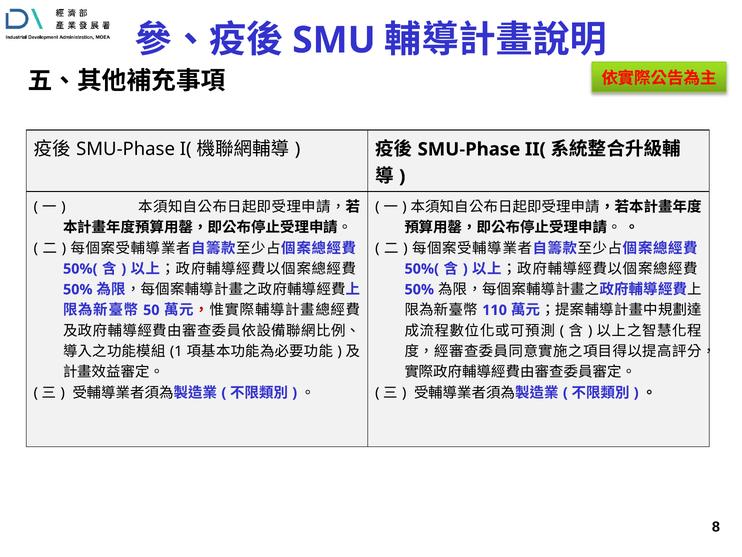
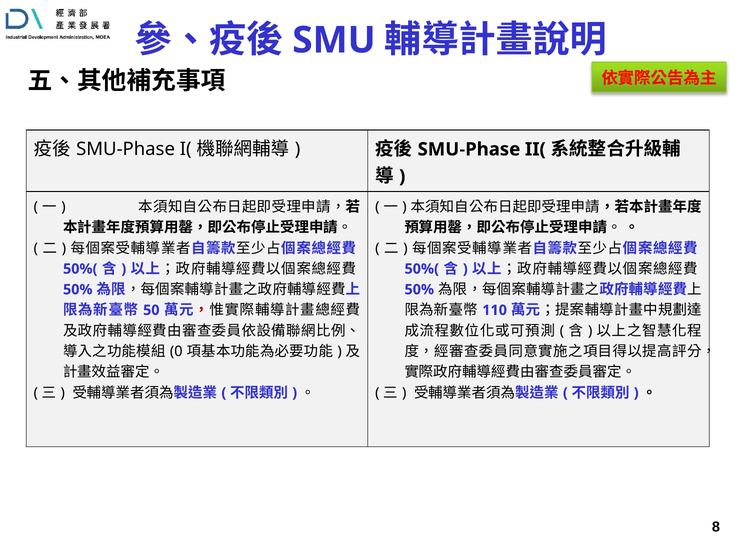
1: 1 -> 0
